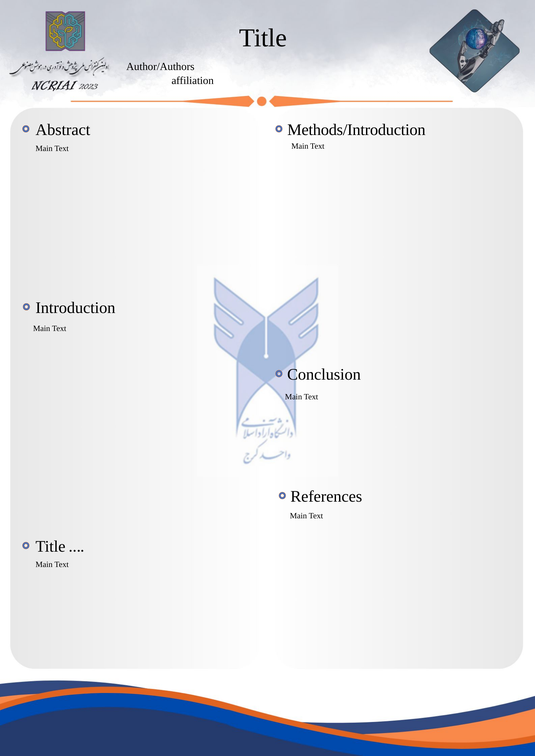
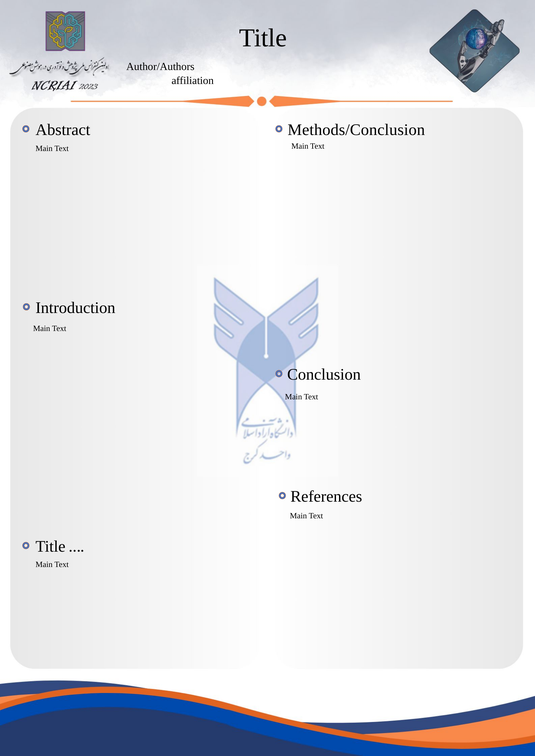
Methods/Introduction: Methods/Introduction -> Methods/Conclusion
